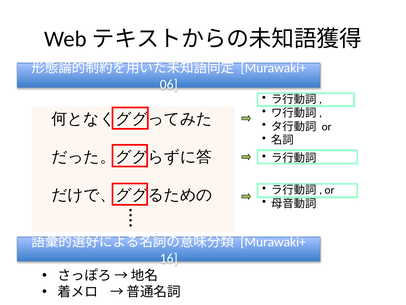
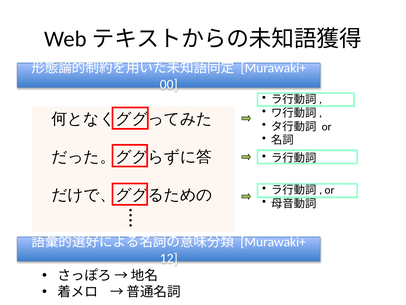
06: 06 -> 00
16: 16 -> 12
